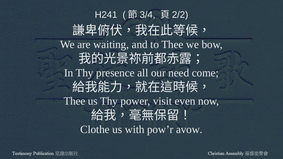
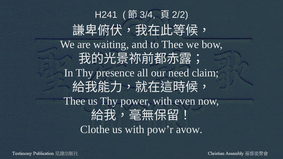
come: come -> claim
power visit: visit -> with
